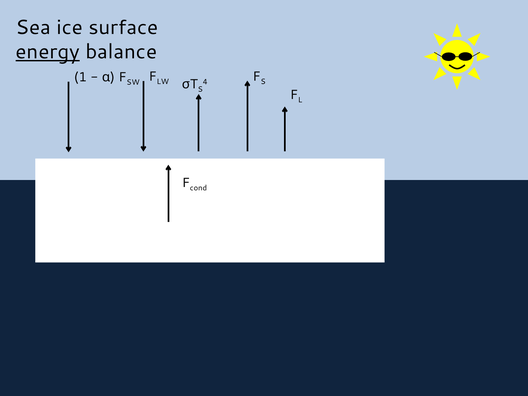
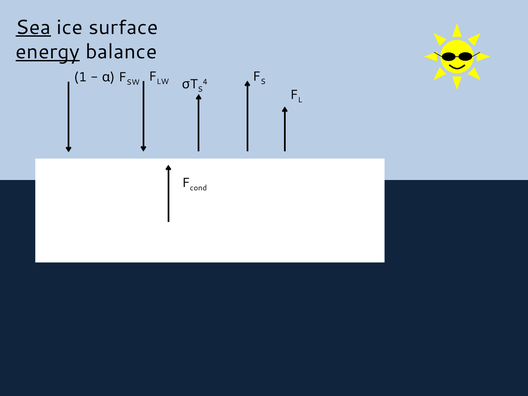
Sea underline: none -> present
